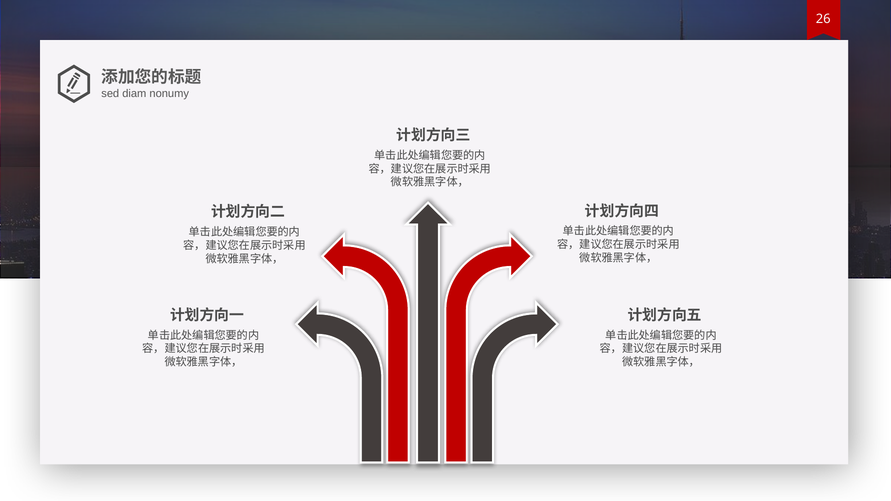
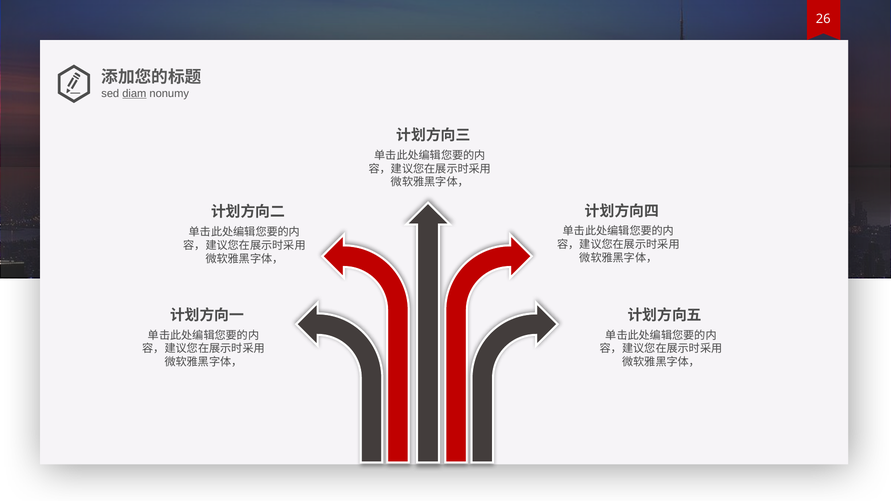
diam underline: none -> present
